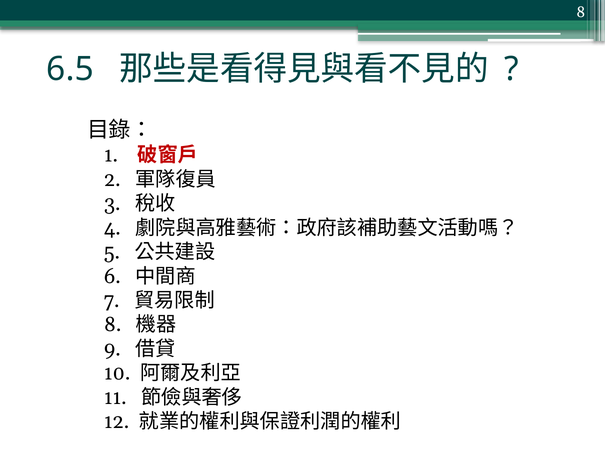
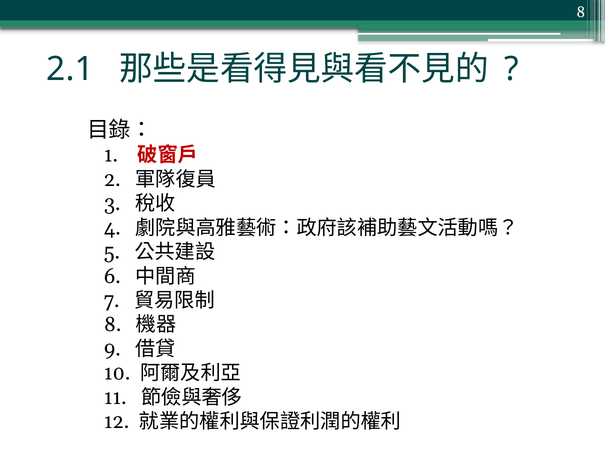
6.5: 6.5 -> 2.1
